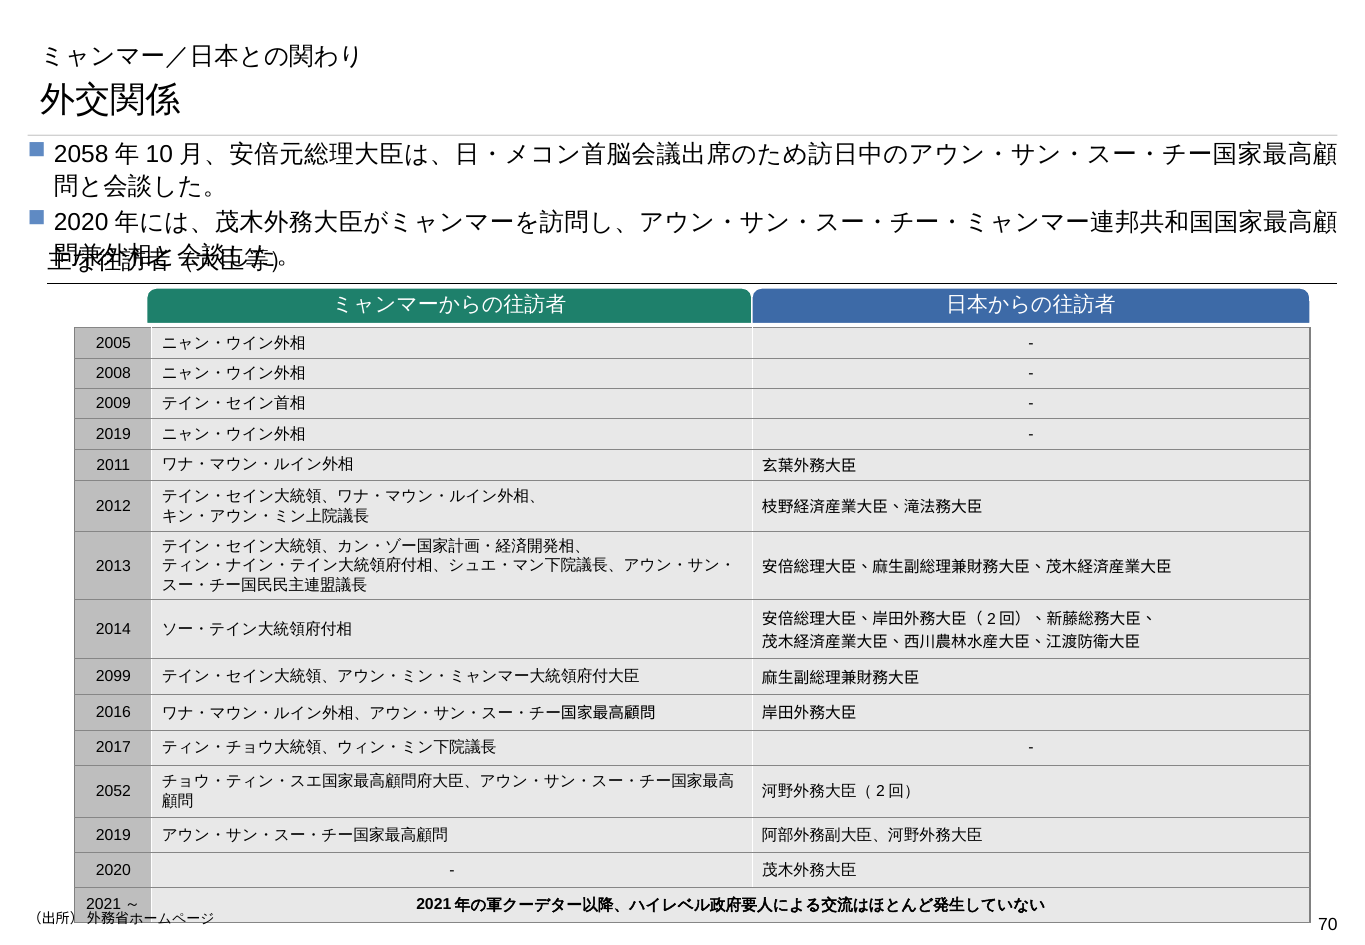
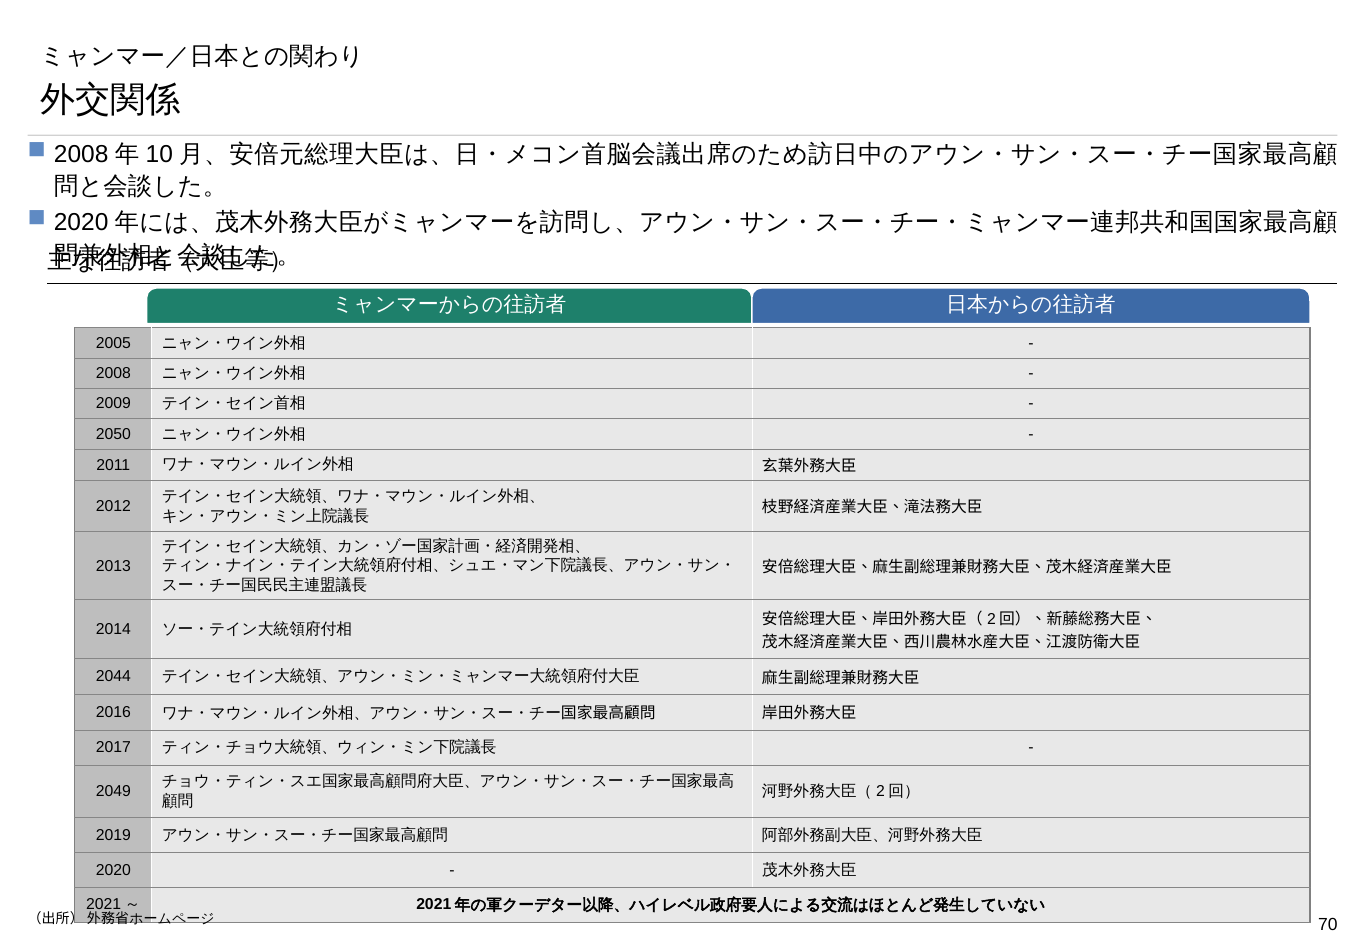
2058 at (81, 154): 2058 -> 2008
2019 at (113, 434): 2019 -> 2050
2099: 2099 -> 2044
2052: 2052 -> 2049
